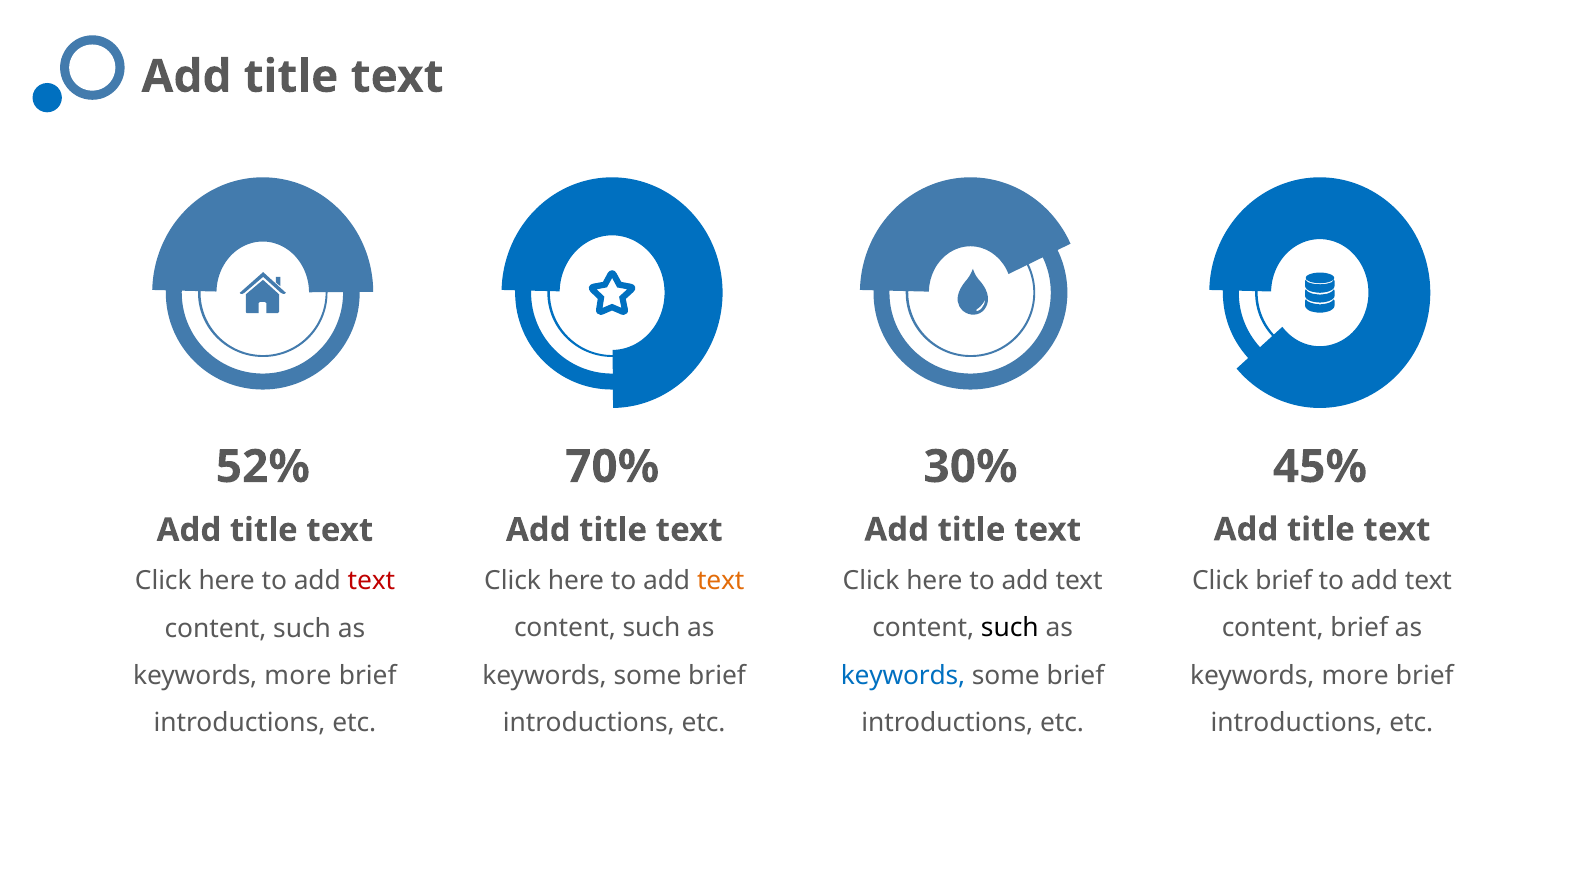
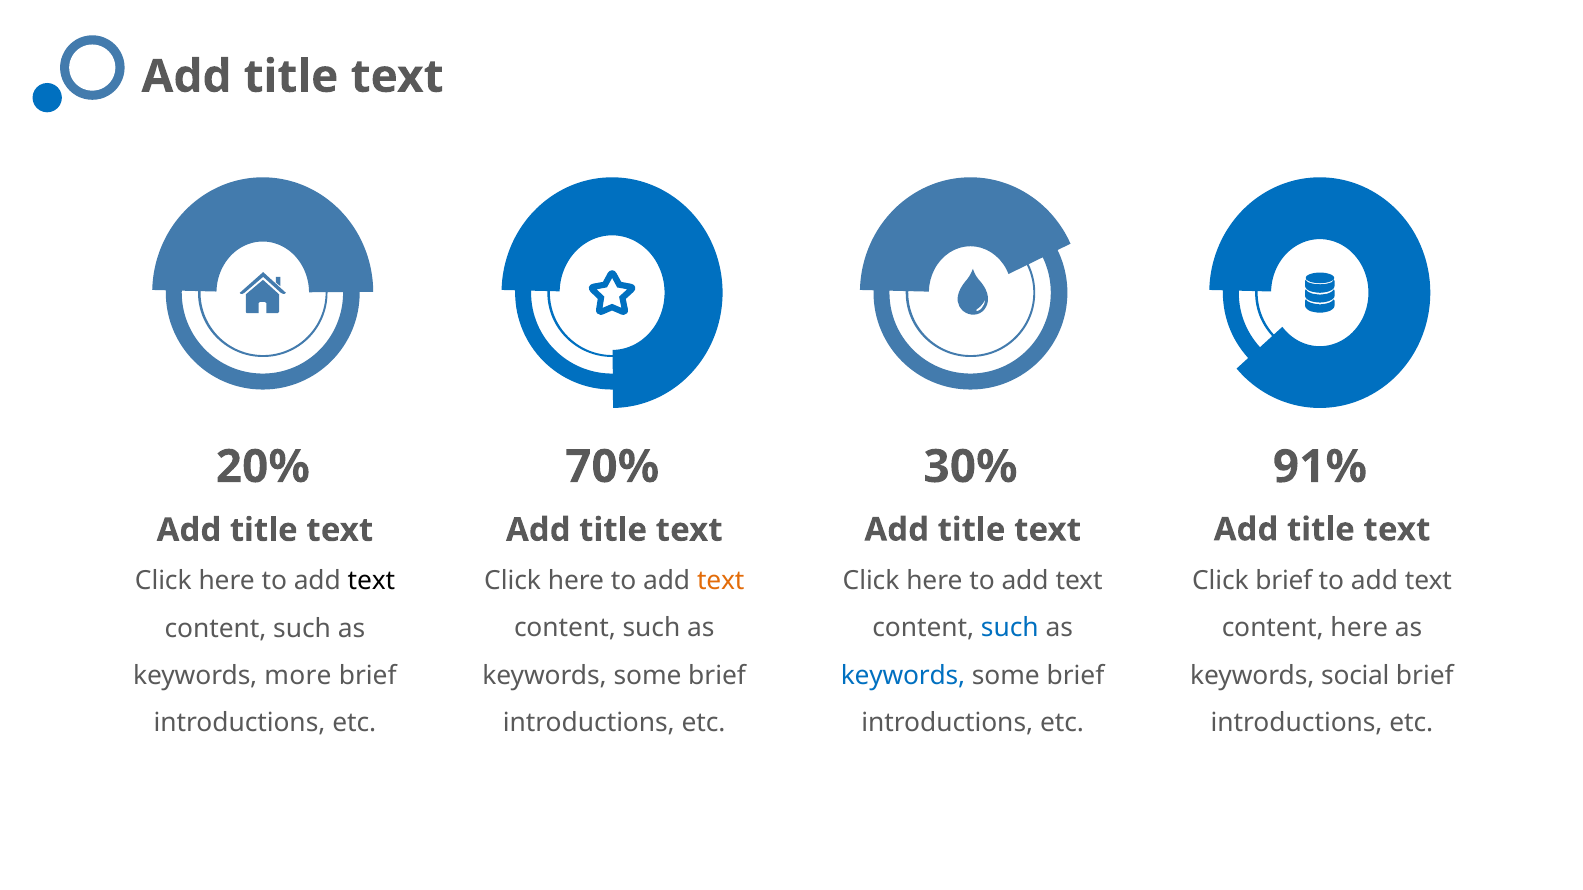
52%: 52% -> 20%
45%: 45% -> 91%
text at (371, 581) colour: red -> black
content brief: brief -> here
such at (1010, 628) colour: black -> blue
more at (1355, 676): more -> social
